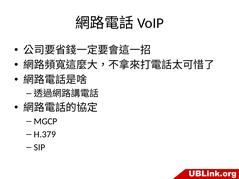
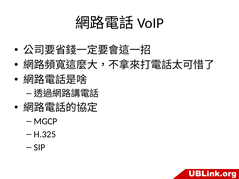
H.379: H.379 -> H.325
